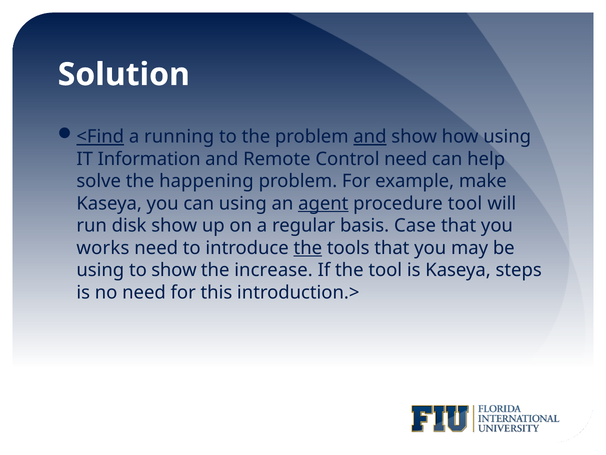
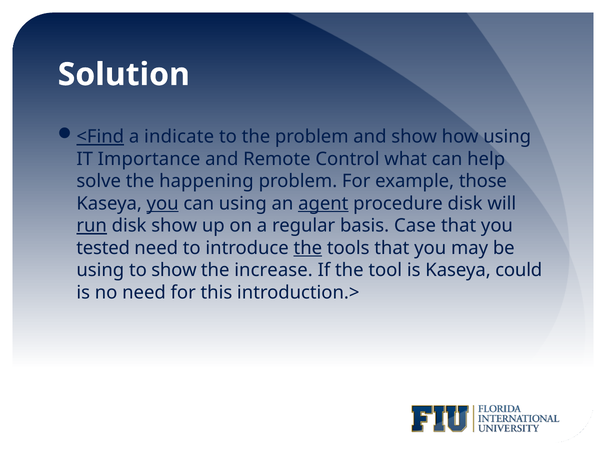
running: running -> indicate
and at (370, 137) underline: present -> none
Information: Information -> Importance
Control need: need -> what
make: make -> those
you at (163, 203) underline: none -> present
procedure tool: tool -> disk
run underline: none -> present
works: works -> tested
steps: steps -> could
